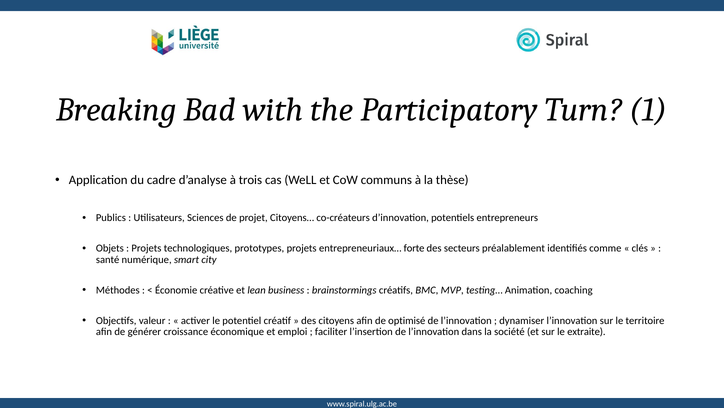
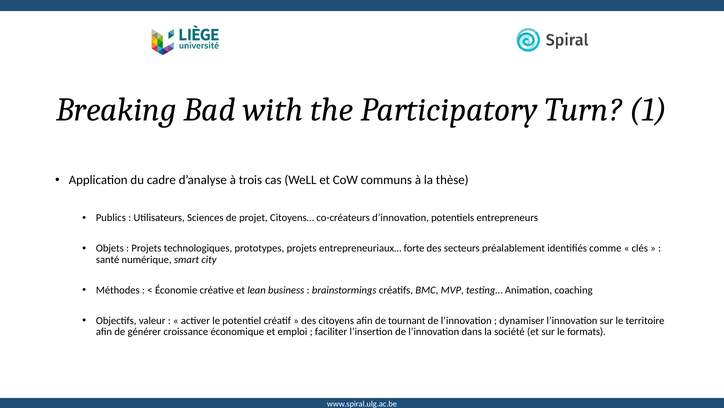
optimisé: optimisé -> tournant
extraite: extraite -> formats
